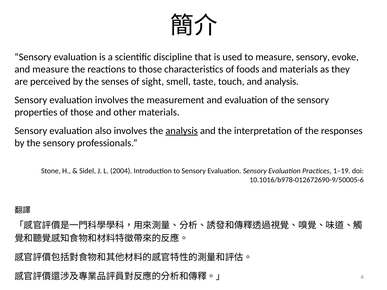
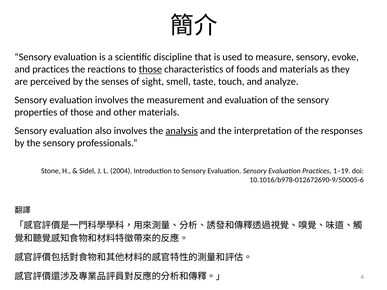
and measure: measure -> practices
those at (150, 69) underline: none -> present
and analysis: analysis -> analyze
